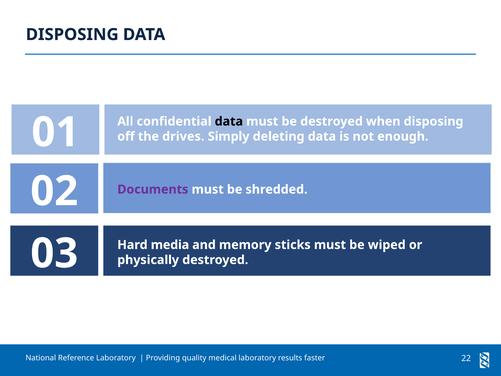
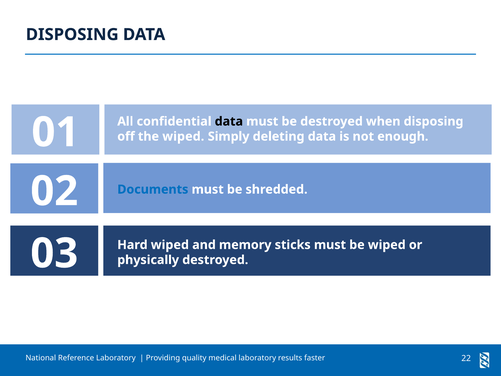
the drives: drives -> wiped
Documents colour: purple -> blue
Hard media: media -> wiped
